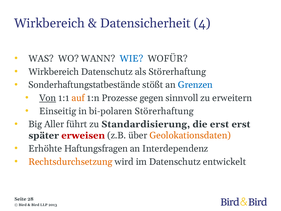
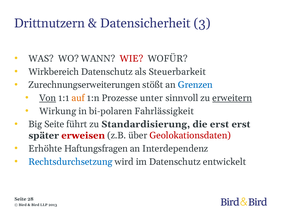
Wirkbereich at (49, 23): Wirkbereich -> Drittnutzern
4: 4 -> 3
WIE colour: blue -> red
als Störerhaftung: Störerhaftung -> Steuerbarkeit
Sonderhaftungstatbestände: Sonderhaftungstatbestände -> Zurechnungserweiterungen
gegen: gegen -> unter
erweitern underline: none -> present
Einseitig: Einseitig -> Wirkung
bi-polaren Störerhaftung: Störerhaftung -> Fahrlässigkeit
Big Aller: Aller -> Seite
Geolokationsdaten colour: orange -> red
Rechtsdurchsetzung colour: orange -> blue
